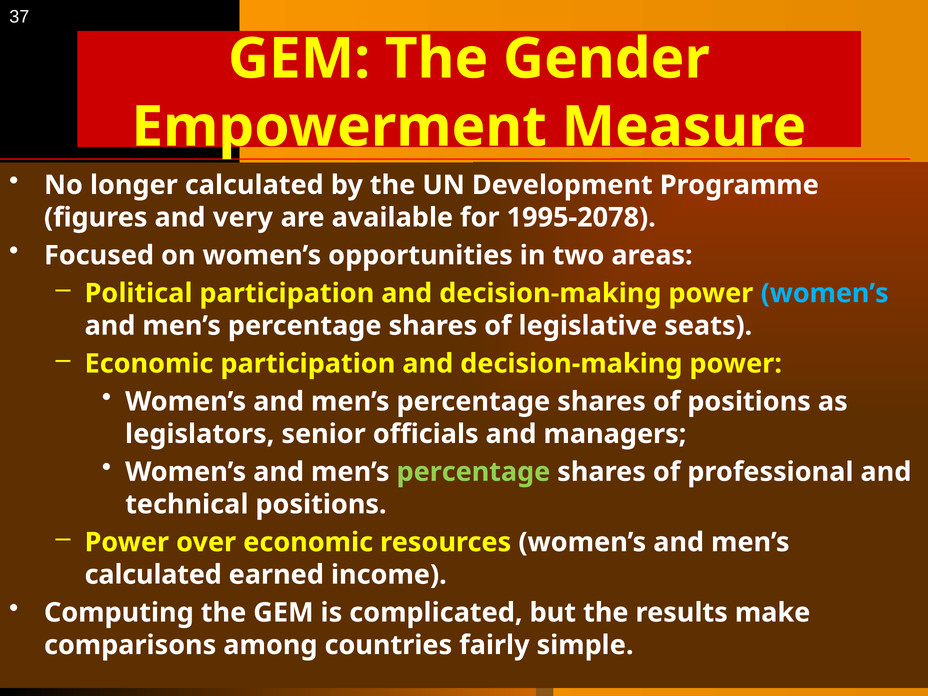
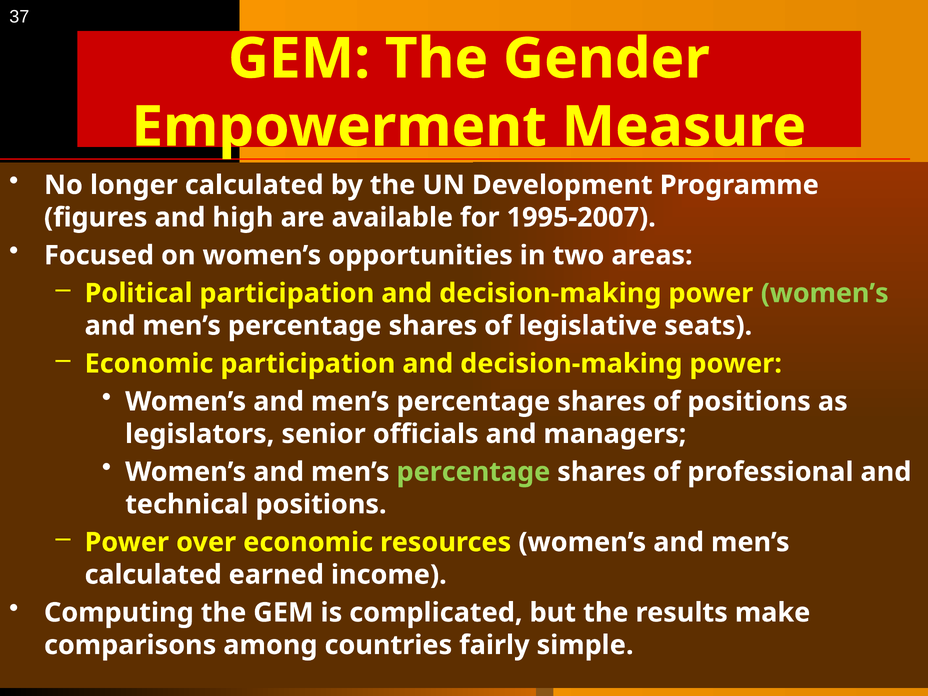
very: very -> high
1995-2078: 1995-2078 -> 1995-2007
women’s at (825, 293) colour: light blue -> light green
